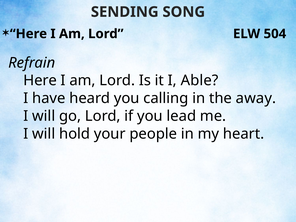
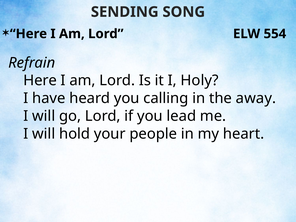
504: 504 -> 554
Able: Able -> Holy
